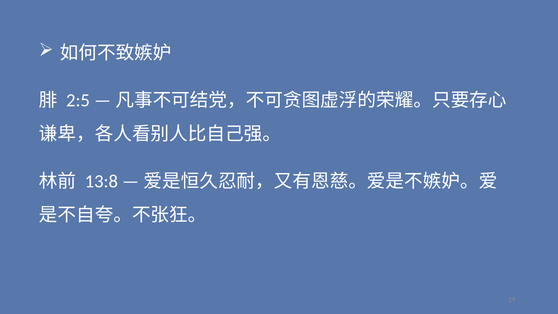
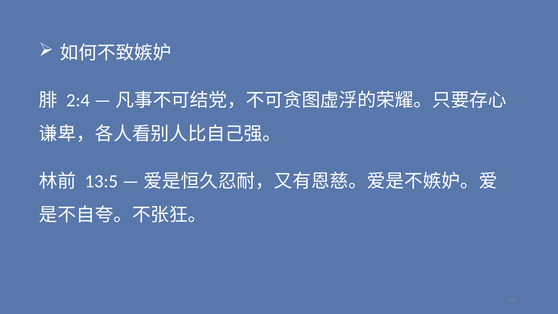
2:5: 2:5 -> 2:4
13:8: 13:8 -> 13:5
